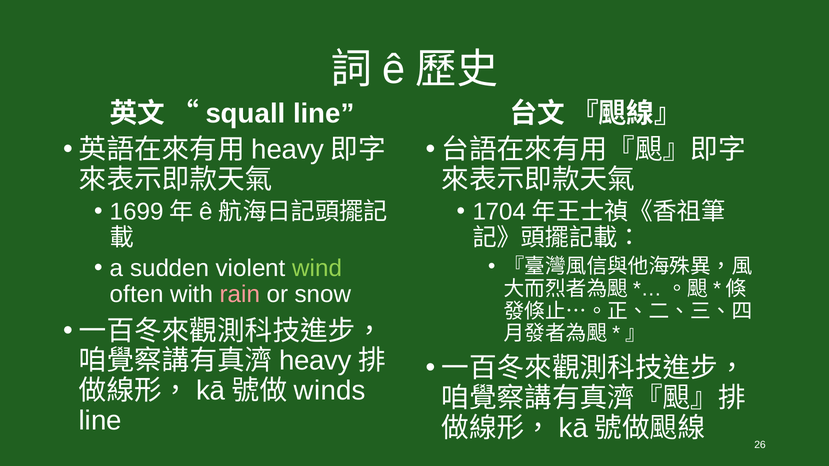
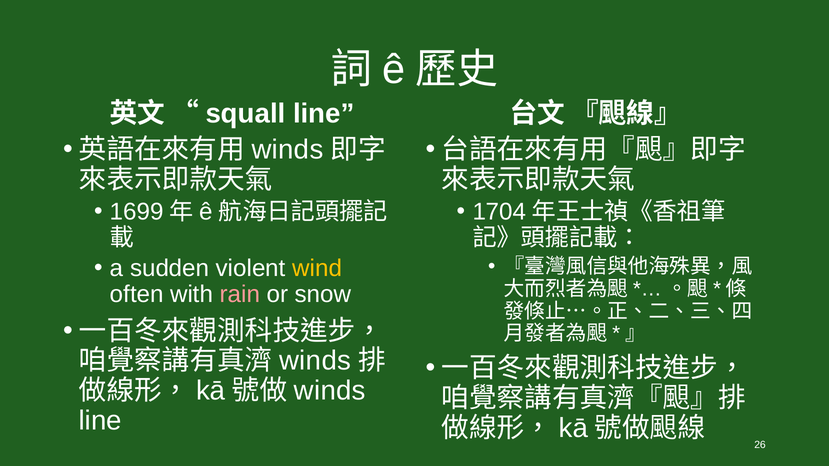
heavy at (288, 150): heavy -> winds
wind colour: light green -> yellow
heavy at (315, 361): heavy -> winds
